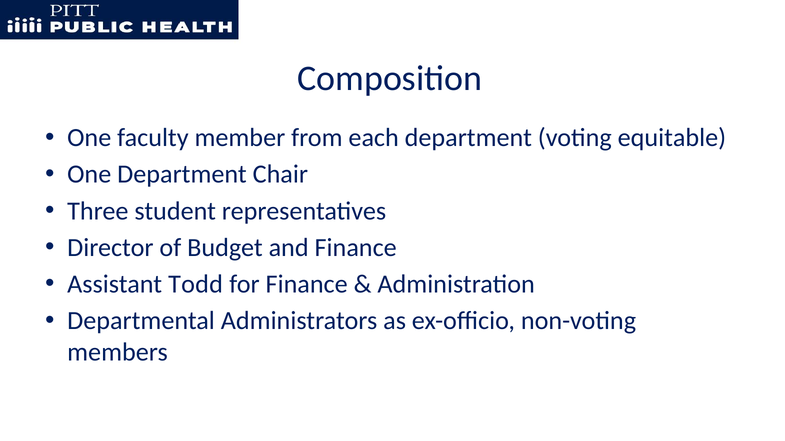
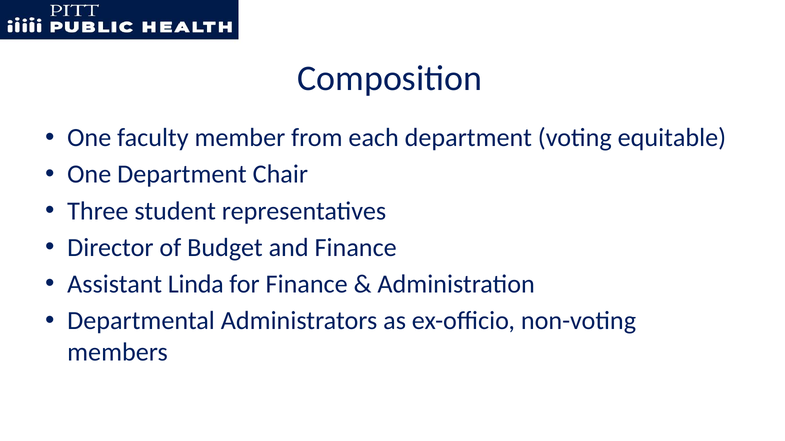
Todd: Todd -> Linda
